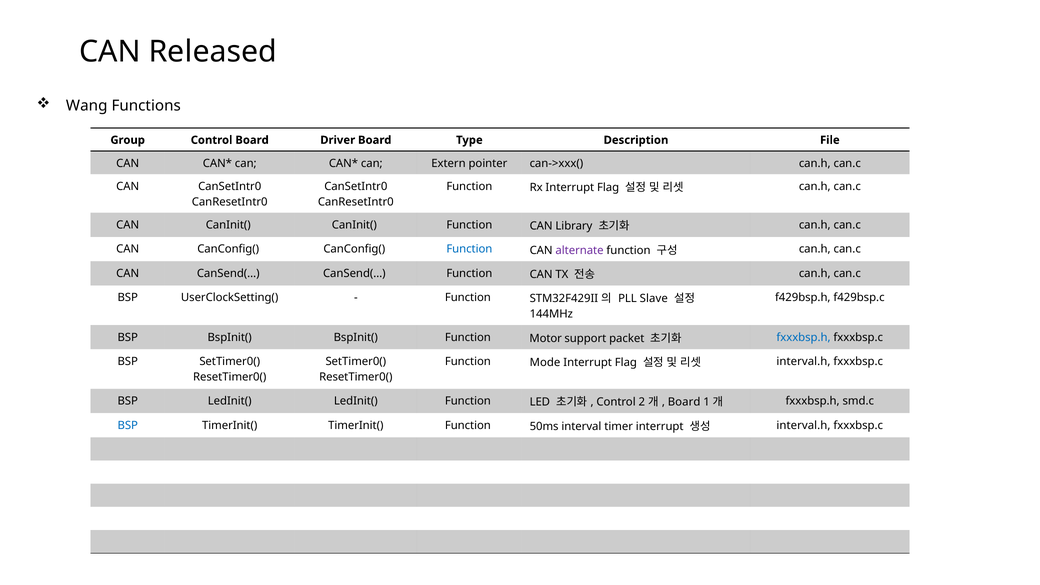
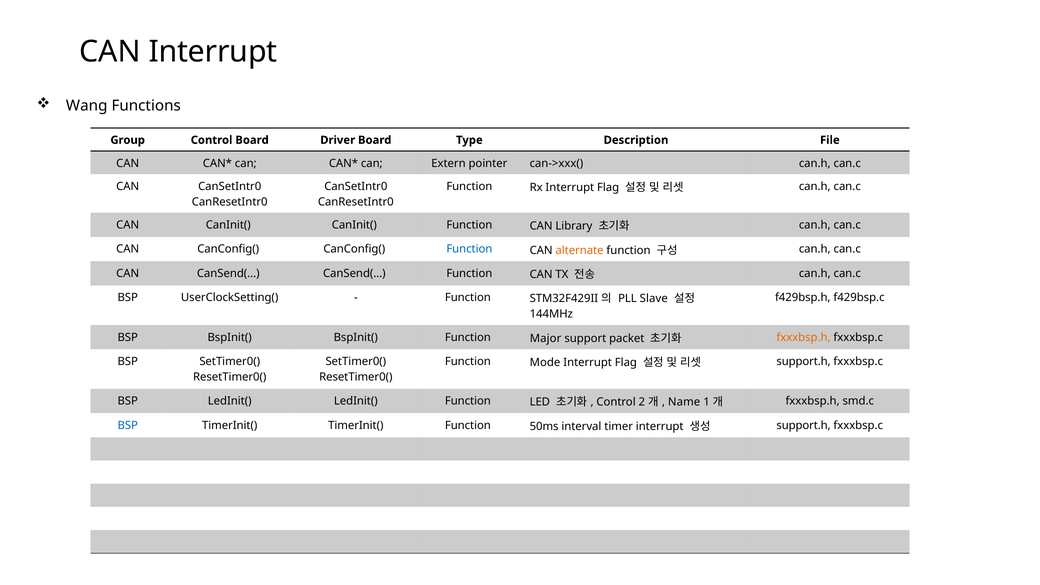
CAN Released: Released -> Interrupt
alternate colour: purple -> orange
Motor: Motor -> Major
fxxxbsp.h at (804, 337) colour: blue -> orange
interval.h at (803, 361): interval.h -> support.h
Board at (684, 402): Board -> Name
interval.h at (803, 425): interval.h -> support.h
